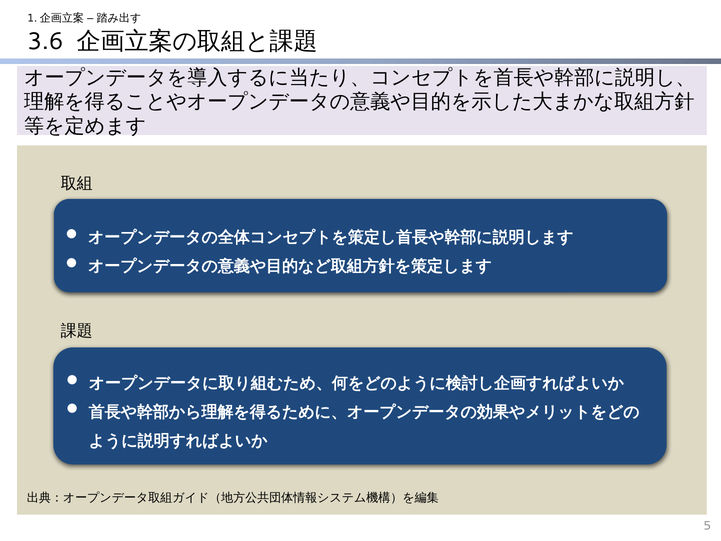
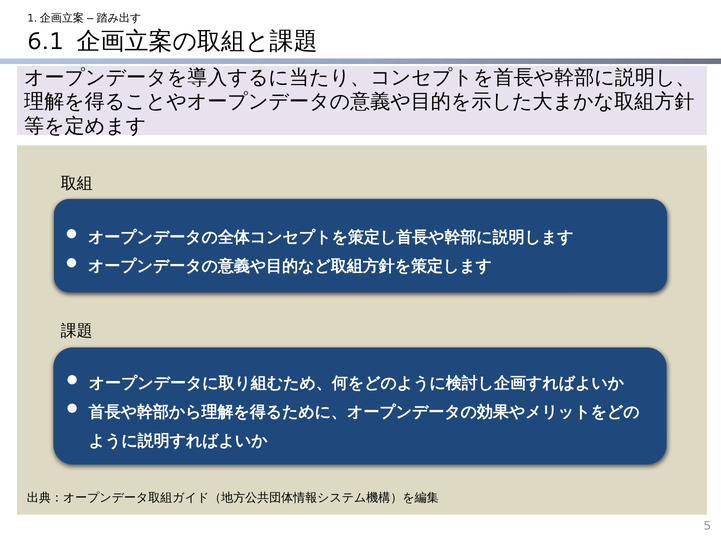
3.6: 3.6 -> 6.1
